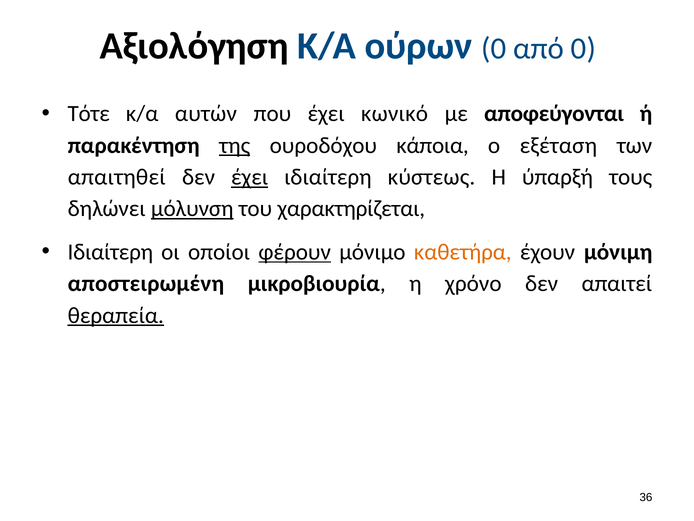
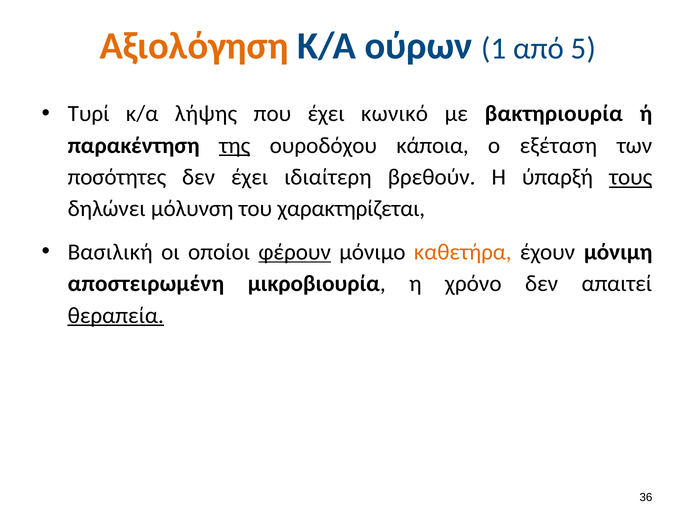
Αξιολόγηση colour: black -> orange
ούρων 0: 0 -> 1
από 0: 0 -> 5
Τότε: Τότε -> Τυρί
αυτών: αυτών -> λήψης
αποφεύγονται: αποφεύγονται -> βακτηριουρία
απαιτηθεί: απαιτηθεί -> ποσότητες
έχει at (250, 177) underline: present -> none
κύστεως: κύστεως -> βρεθούν
τους underline: none -> present
μόλυνση underline: present -> none
Ιδιαίτερη at (110, 252): Ιδιαίτερη -> Βασιλική
